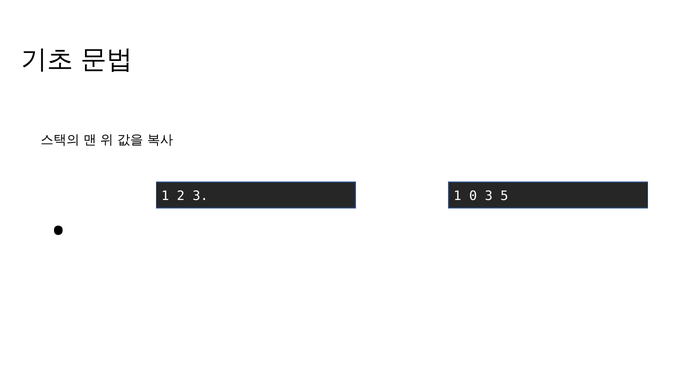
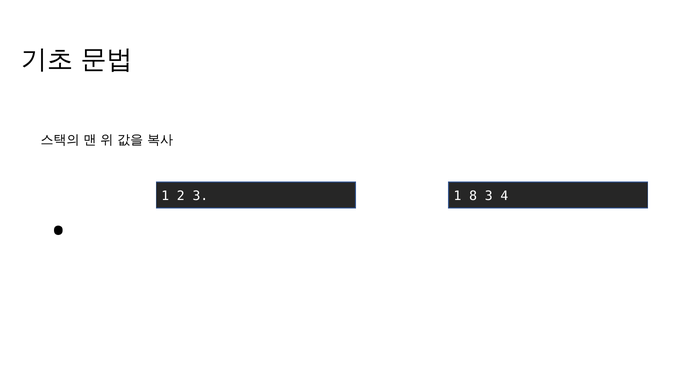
0: 0 -> 8
5: 5 -> 4
